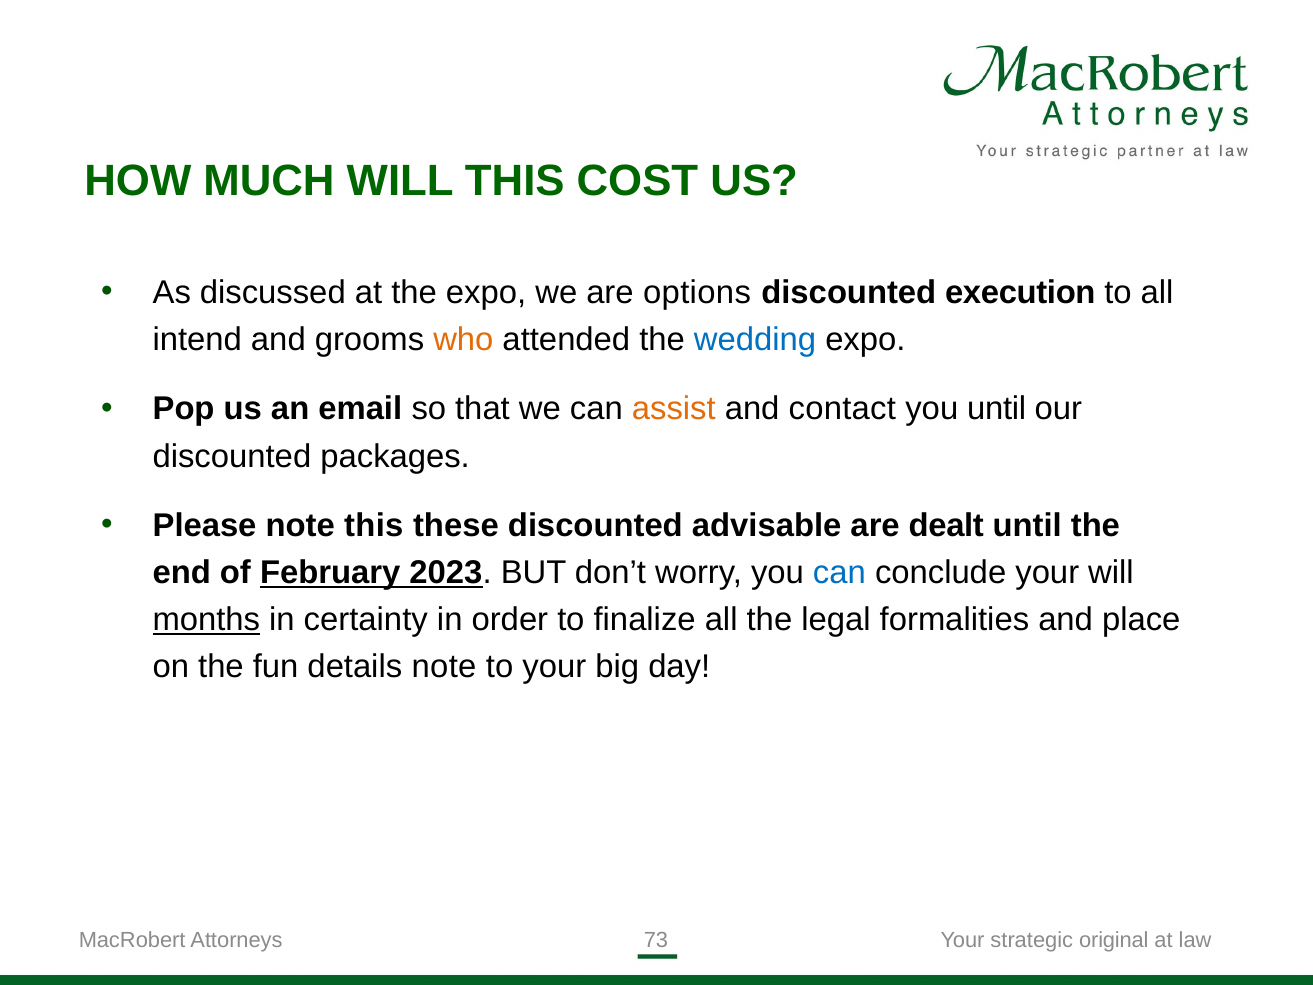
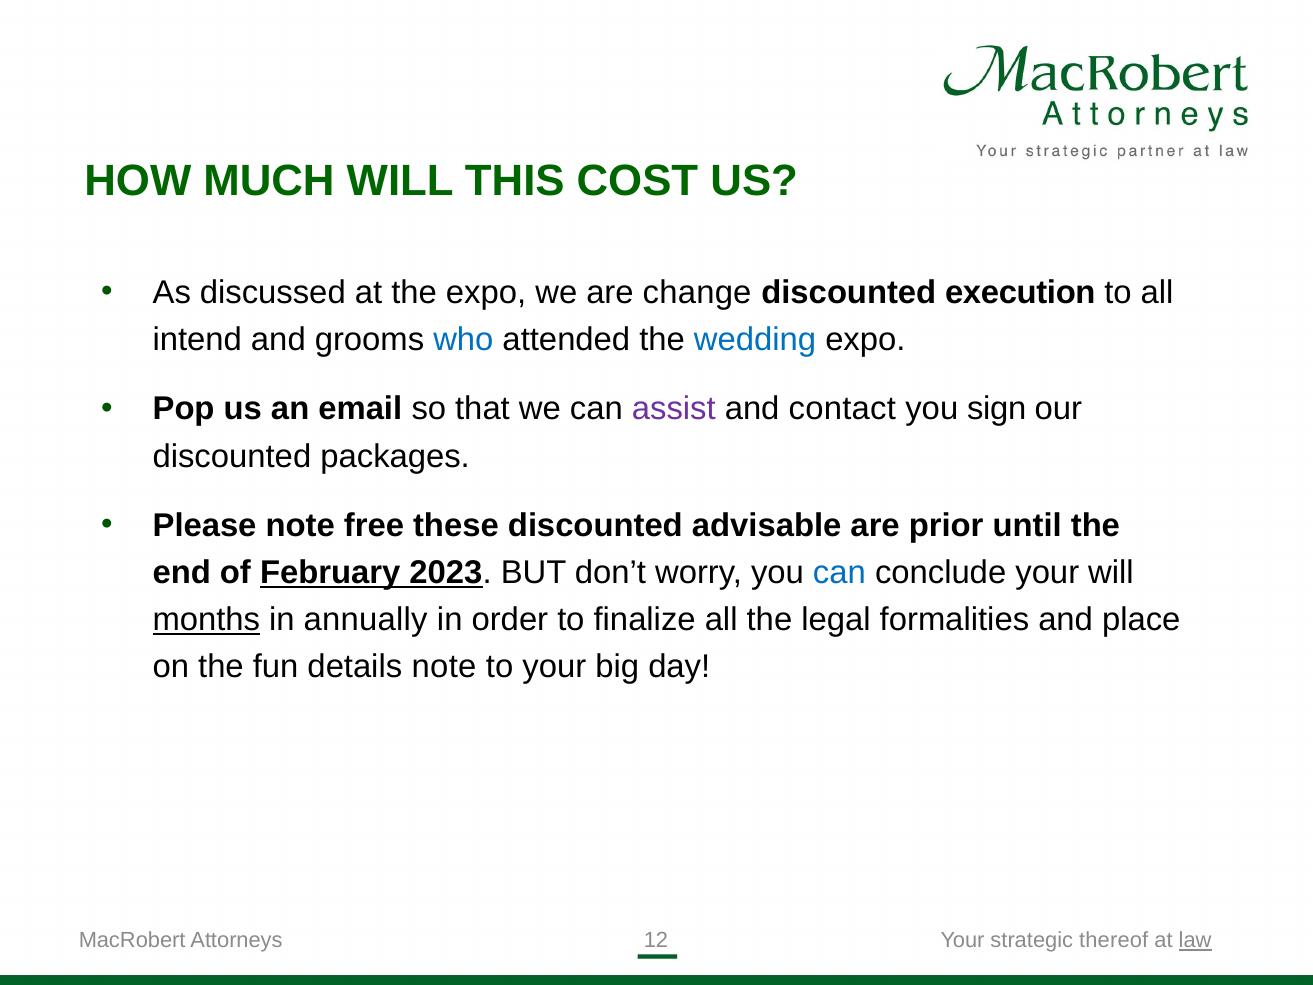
options: options -> change
who colour: orange -> blue
assist colour: orange -> purple
you until: until -> sign
note this: this -> free
dealt: dealt -> prior
certainty: certainty -> annually
73: 73 -> 12
original: original -> thereof
law underline: none -> present
